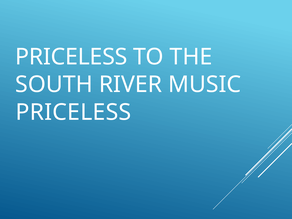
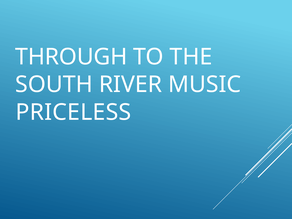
PRICELESS at (71, 57): PRICELESS -> THROUGH
